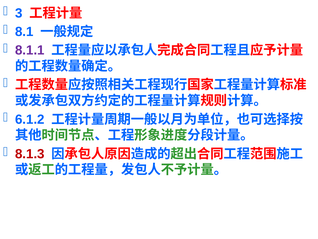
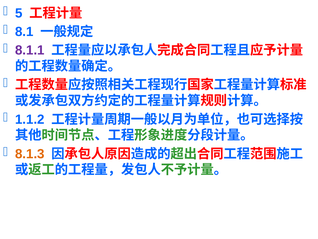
3: 3 -> 5
6.1.2: 6.1.2 -> 1.1.2
8.1.3 colour: red -> orange
